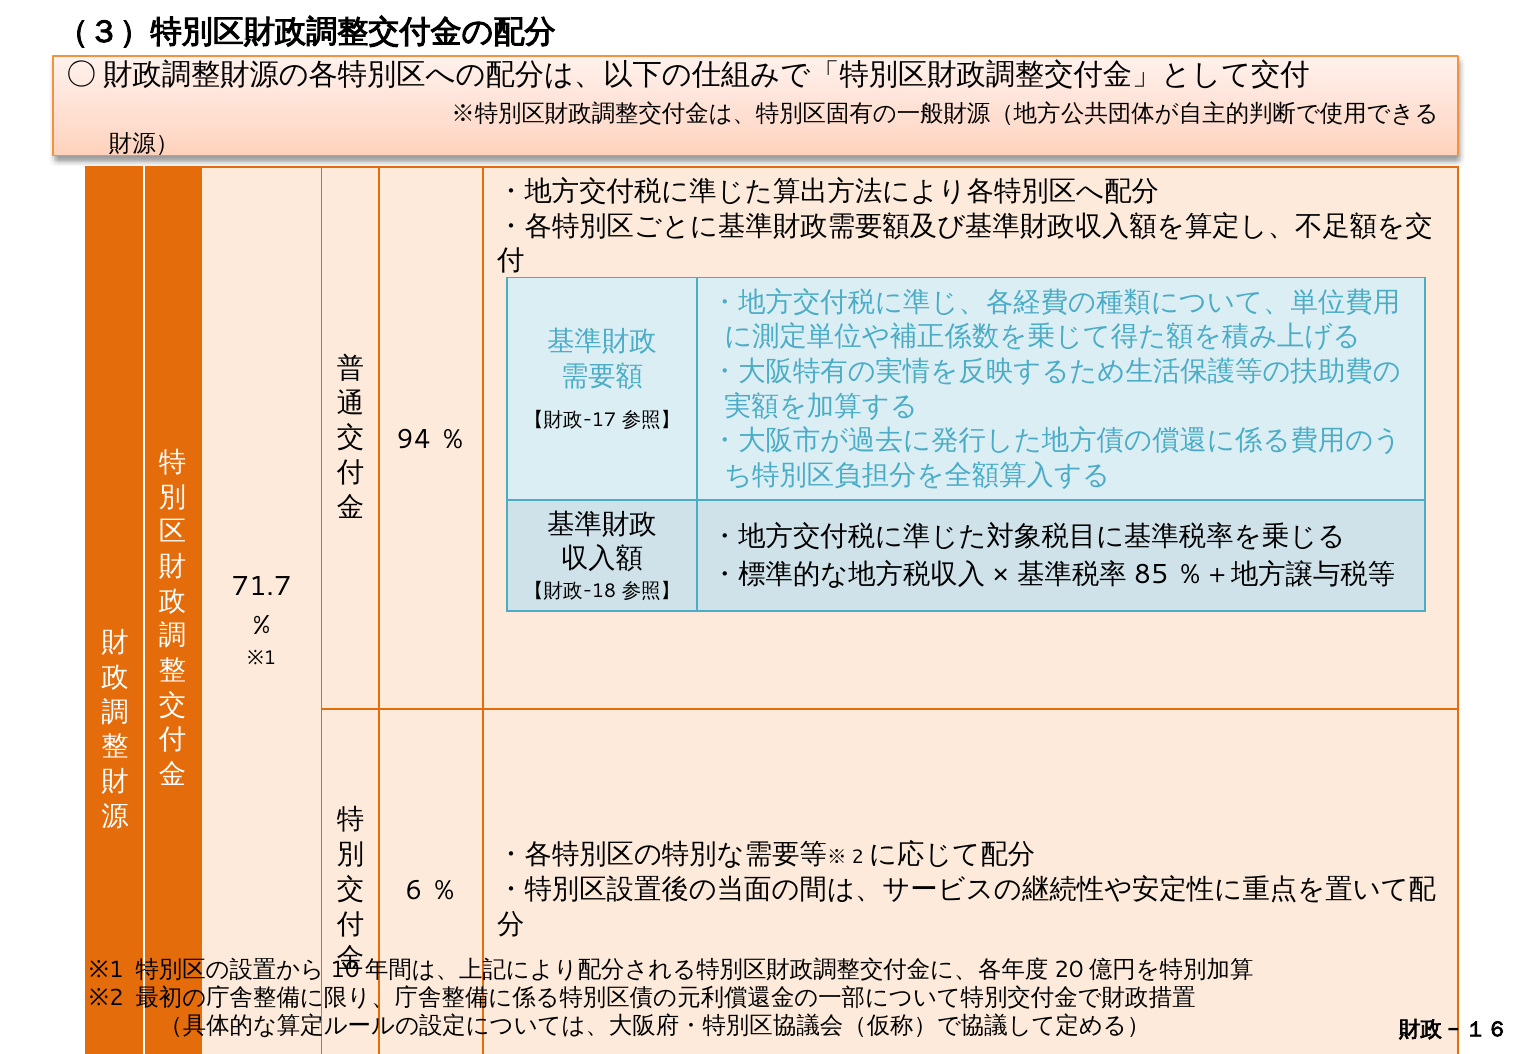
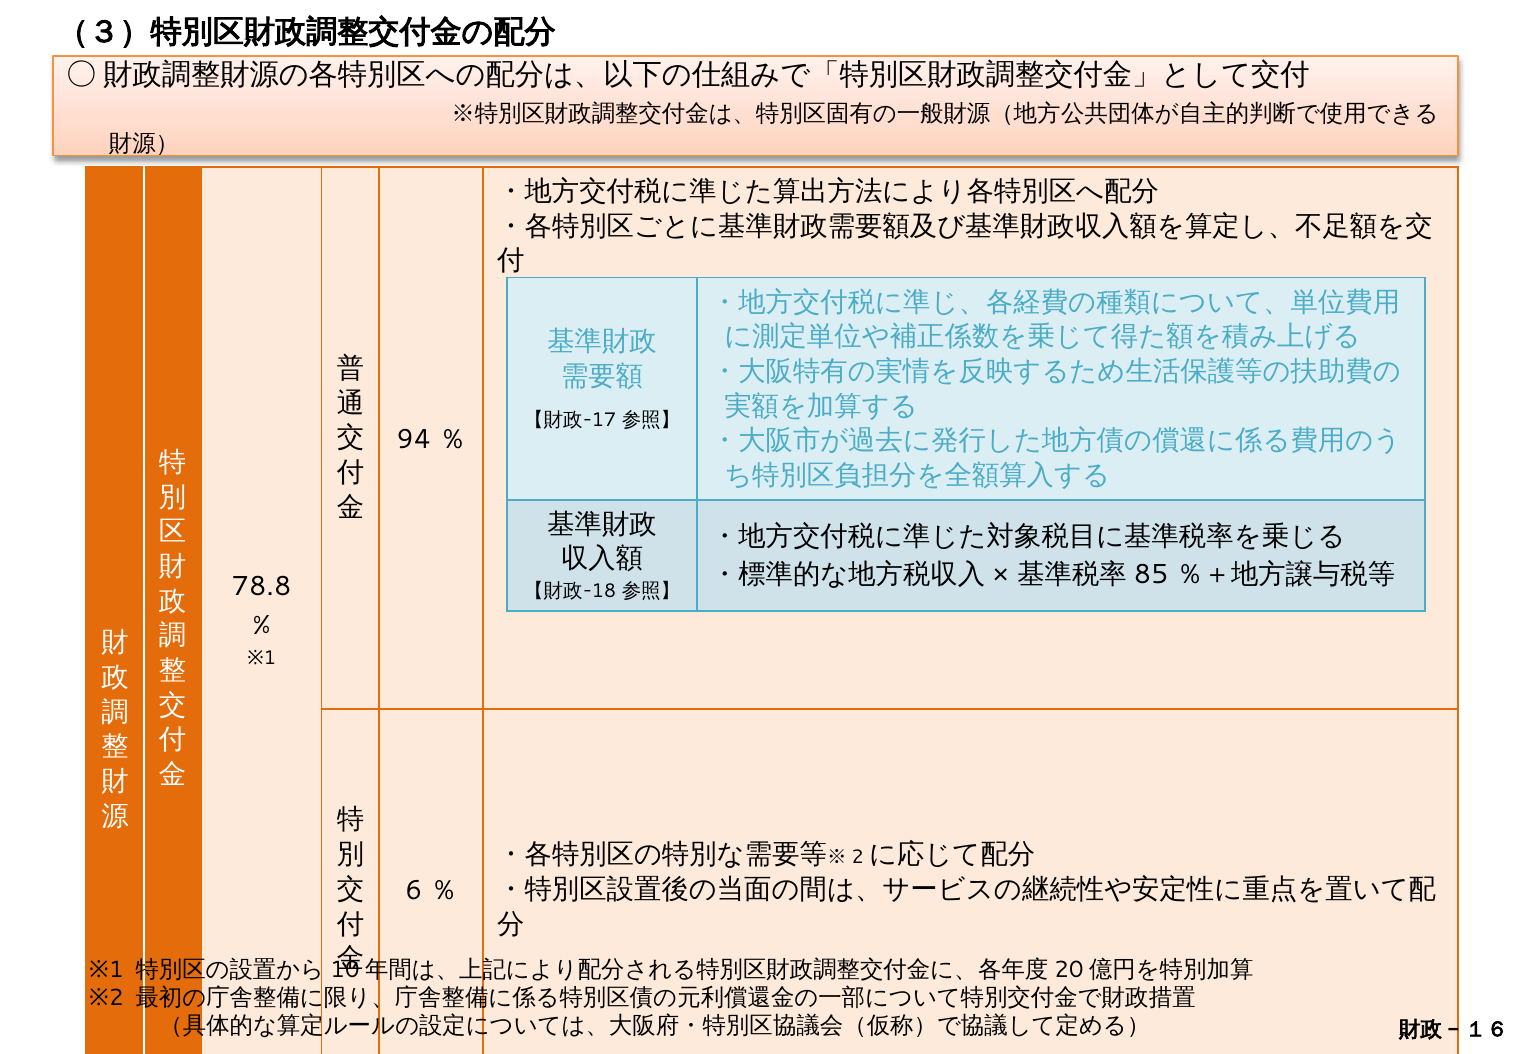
71.7: 71.7 -> 78.8
